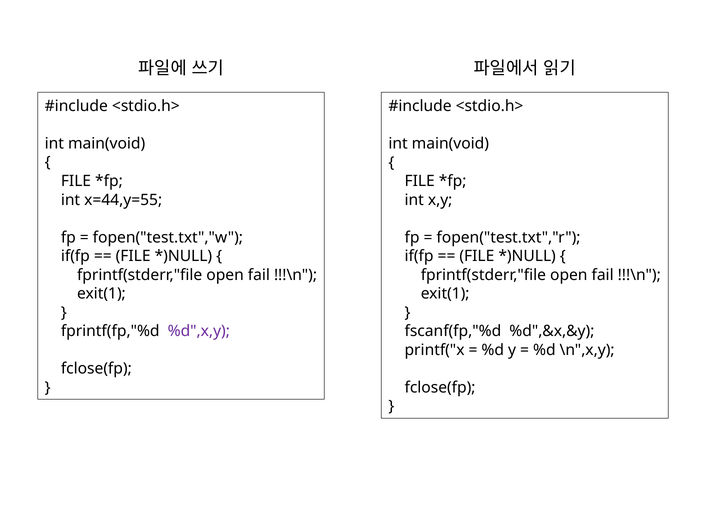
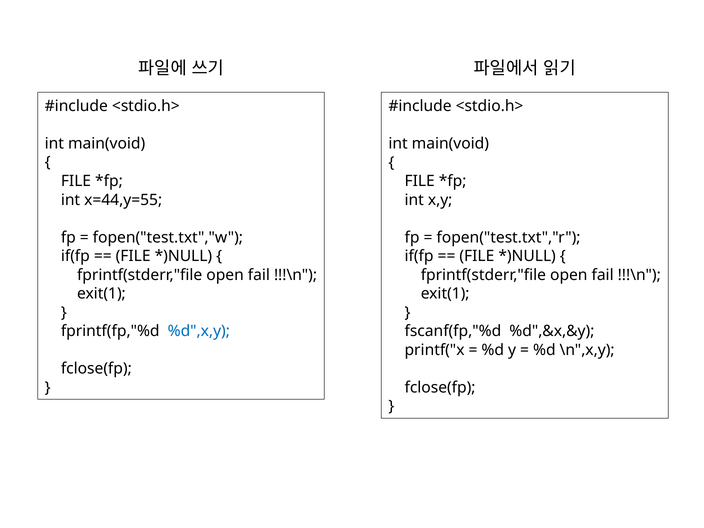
%d",x,y colour: purple -> blue
